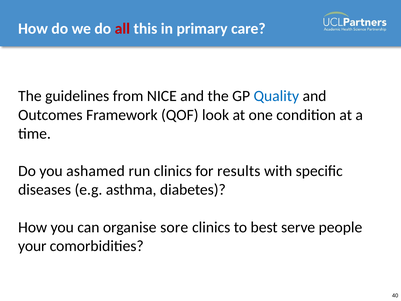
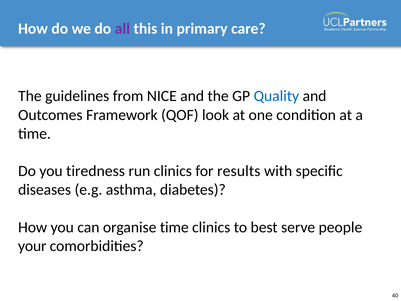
all colour: red -> purple
ashamed: ashamed -> tiredness
organise sore: sore -> time
